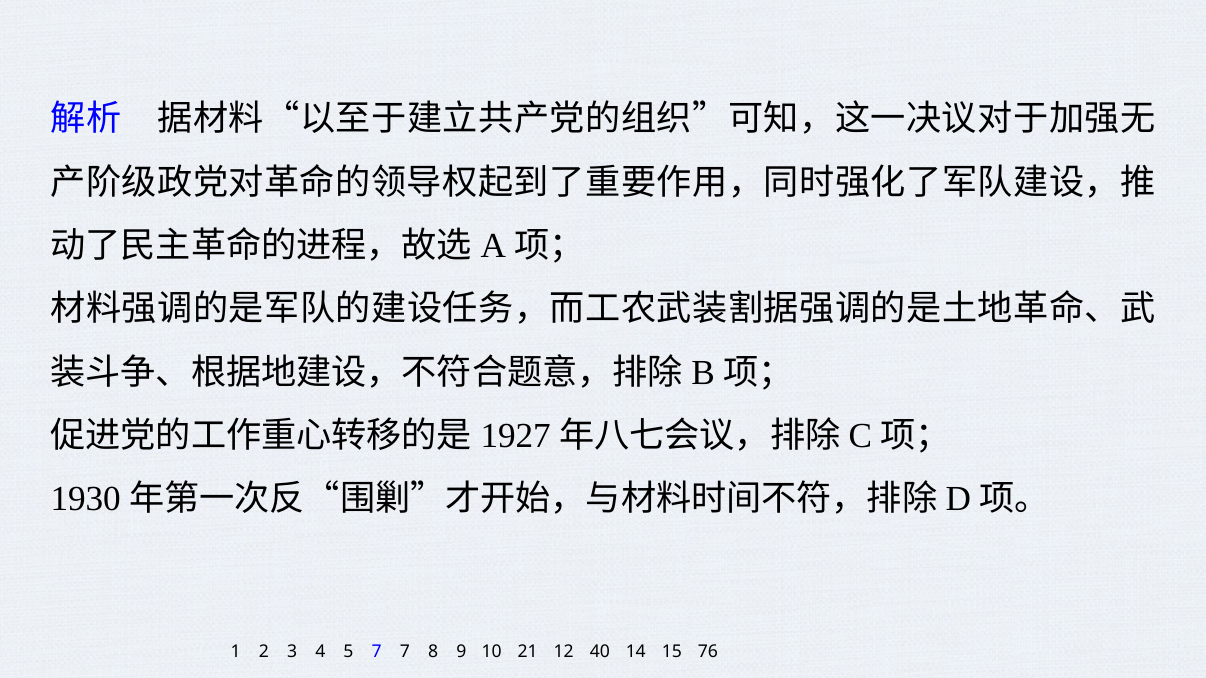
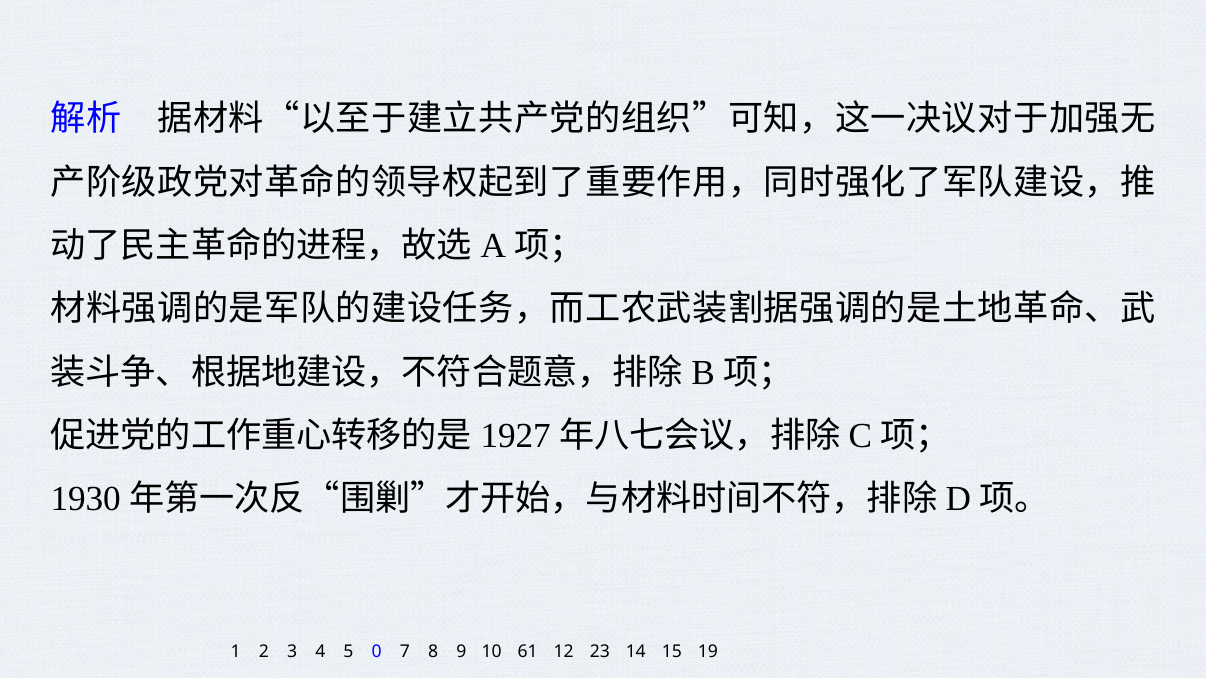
5 7: 7 -> 0
21: 21 -> 61
40: 40 -> 23
76: 76 -> 19
